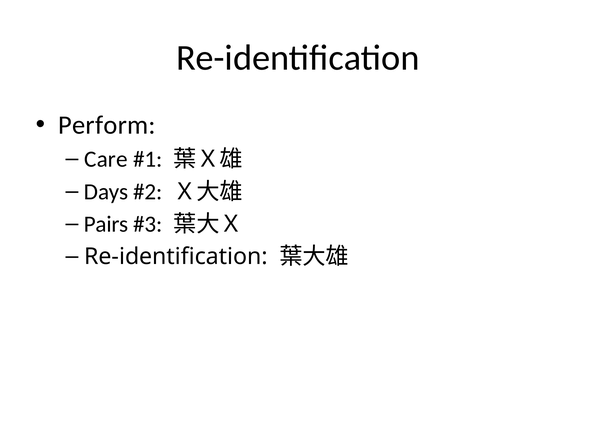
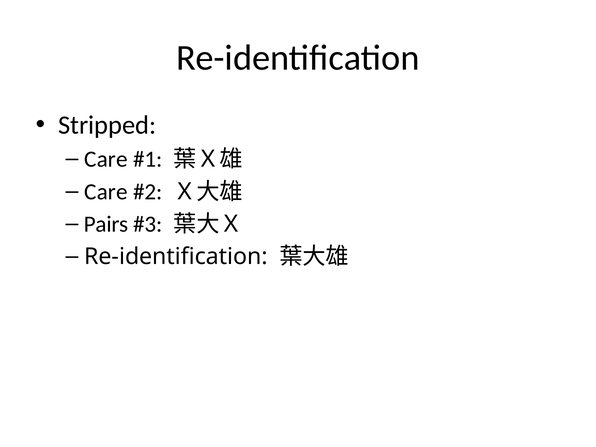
Perform: Perform -> Stripped
Days at (106, 192): Days -> Care
